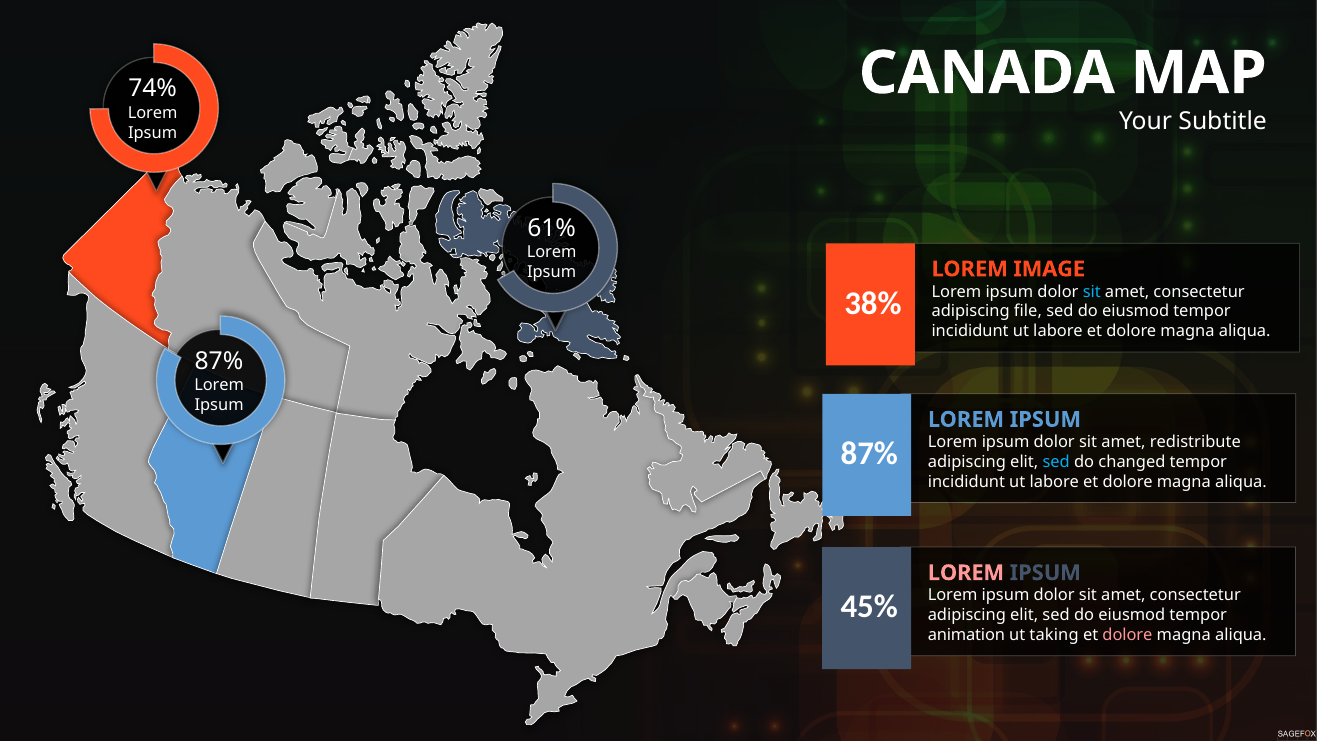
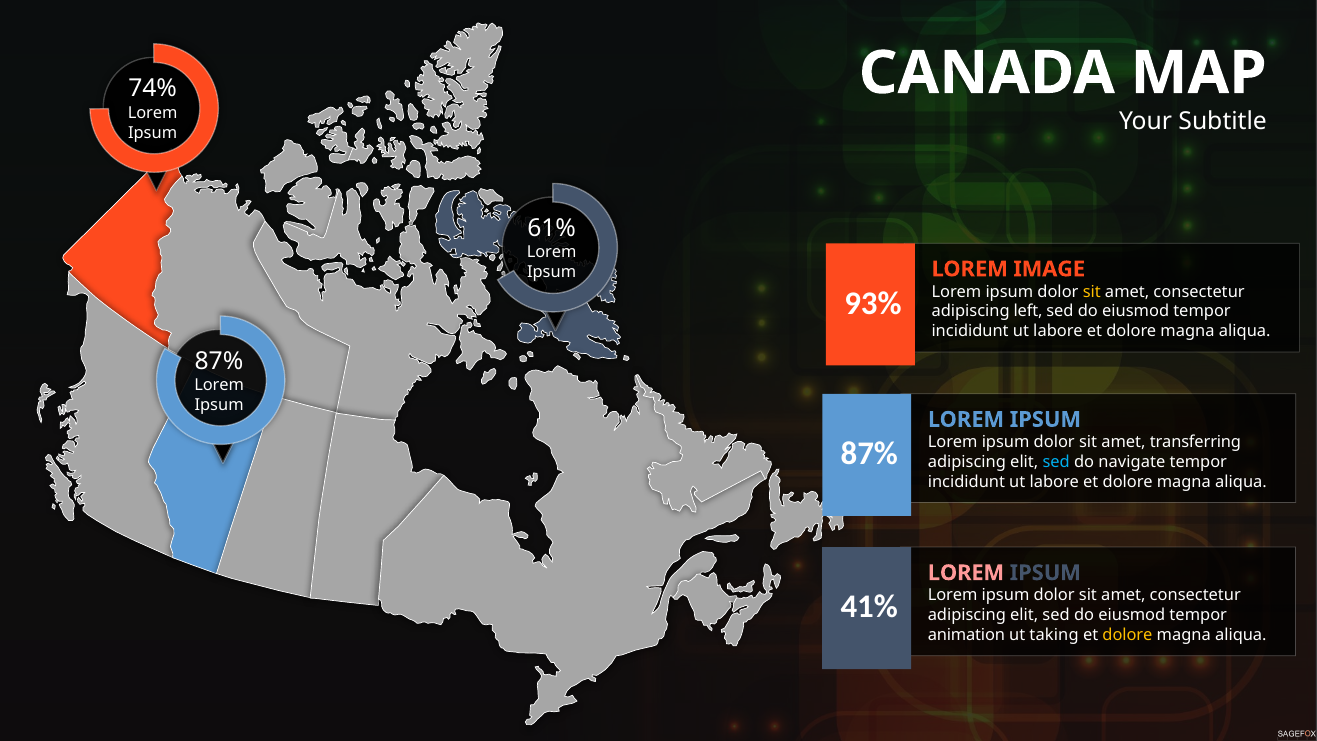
sit at (1092, 292) colour: light blue -> yellow
38%: 38% -> 93%
file: file -> left
redistribute: redistribute -> transferring
changed: changed -> navigate
45%: 45% -> 41%
dolore at (1127, 635) colour: pink -> yellow
